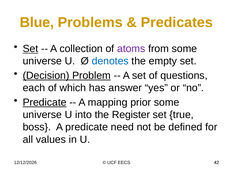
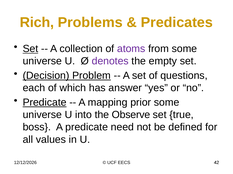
Blue: Blue -> Rich
denotes colour: blue -> purple
Register: Register -> Observe
